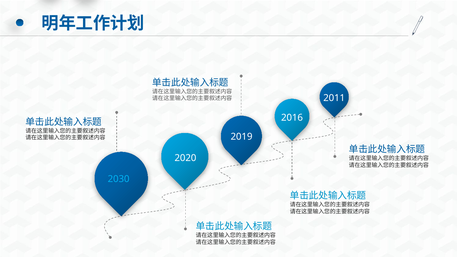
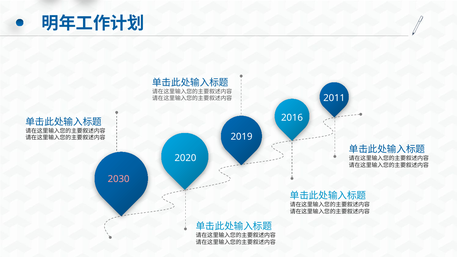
2030 colour: light blue -> pink
